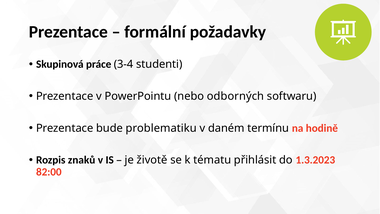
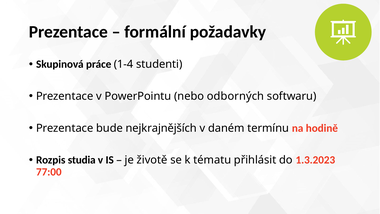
3-4: 3-4 -> 1-4
problematiku: problematiku -> nejkrajnějších
znaků: znaků -> studia
82:00: 82:00 -> 77:00
